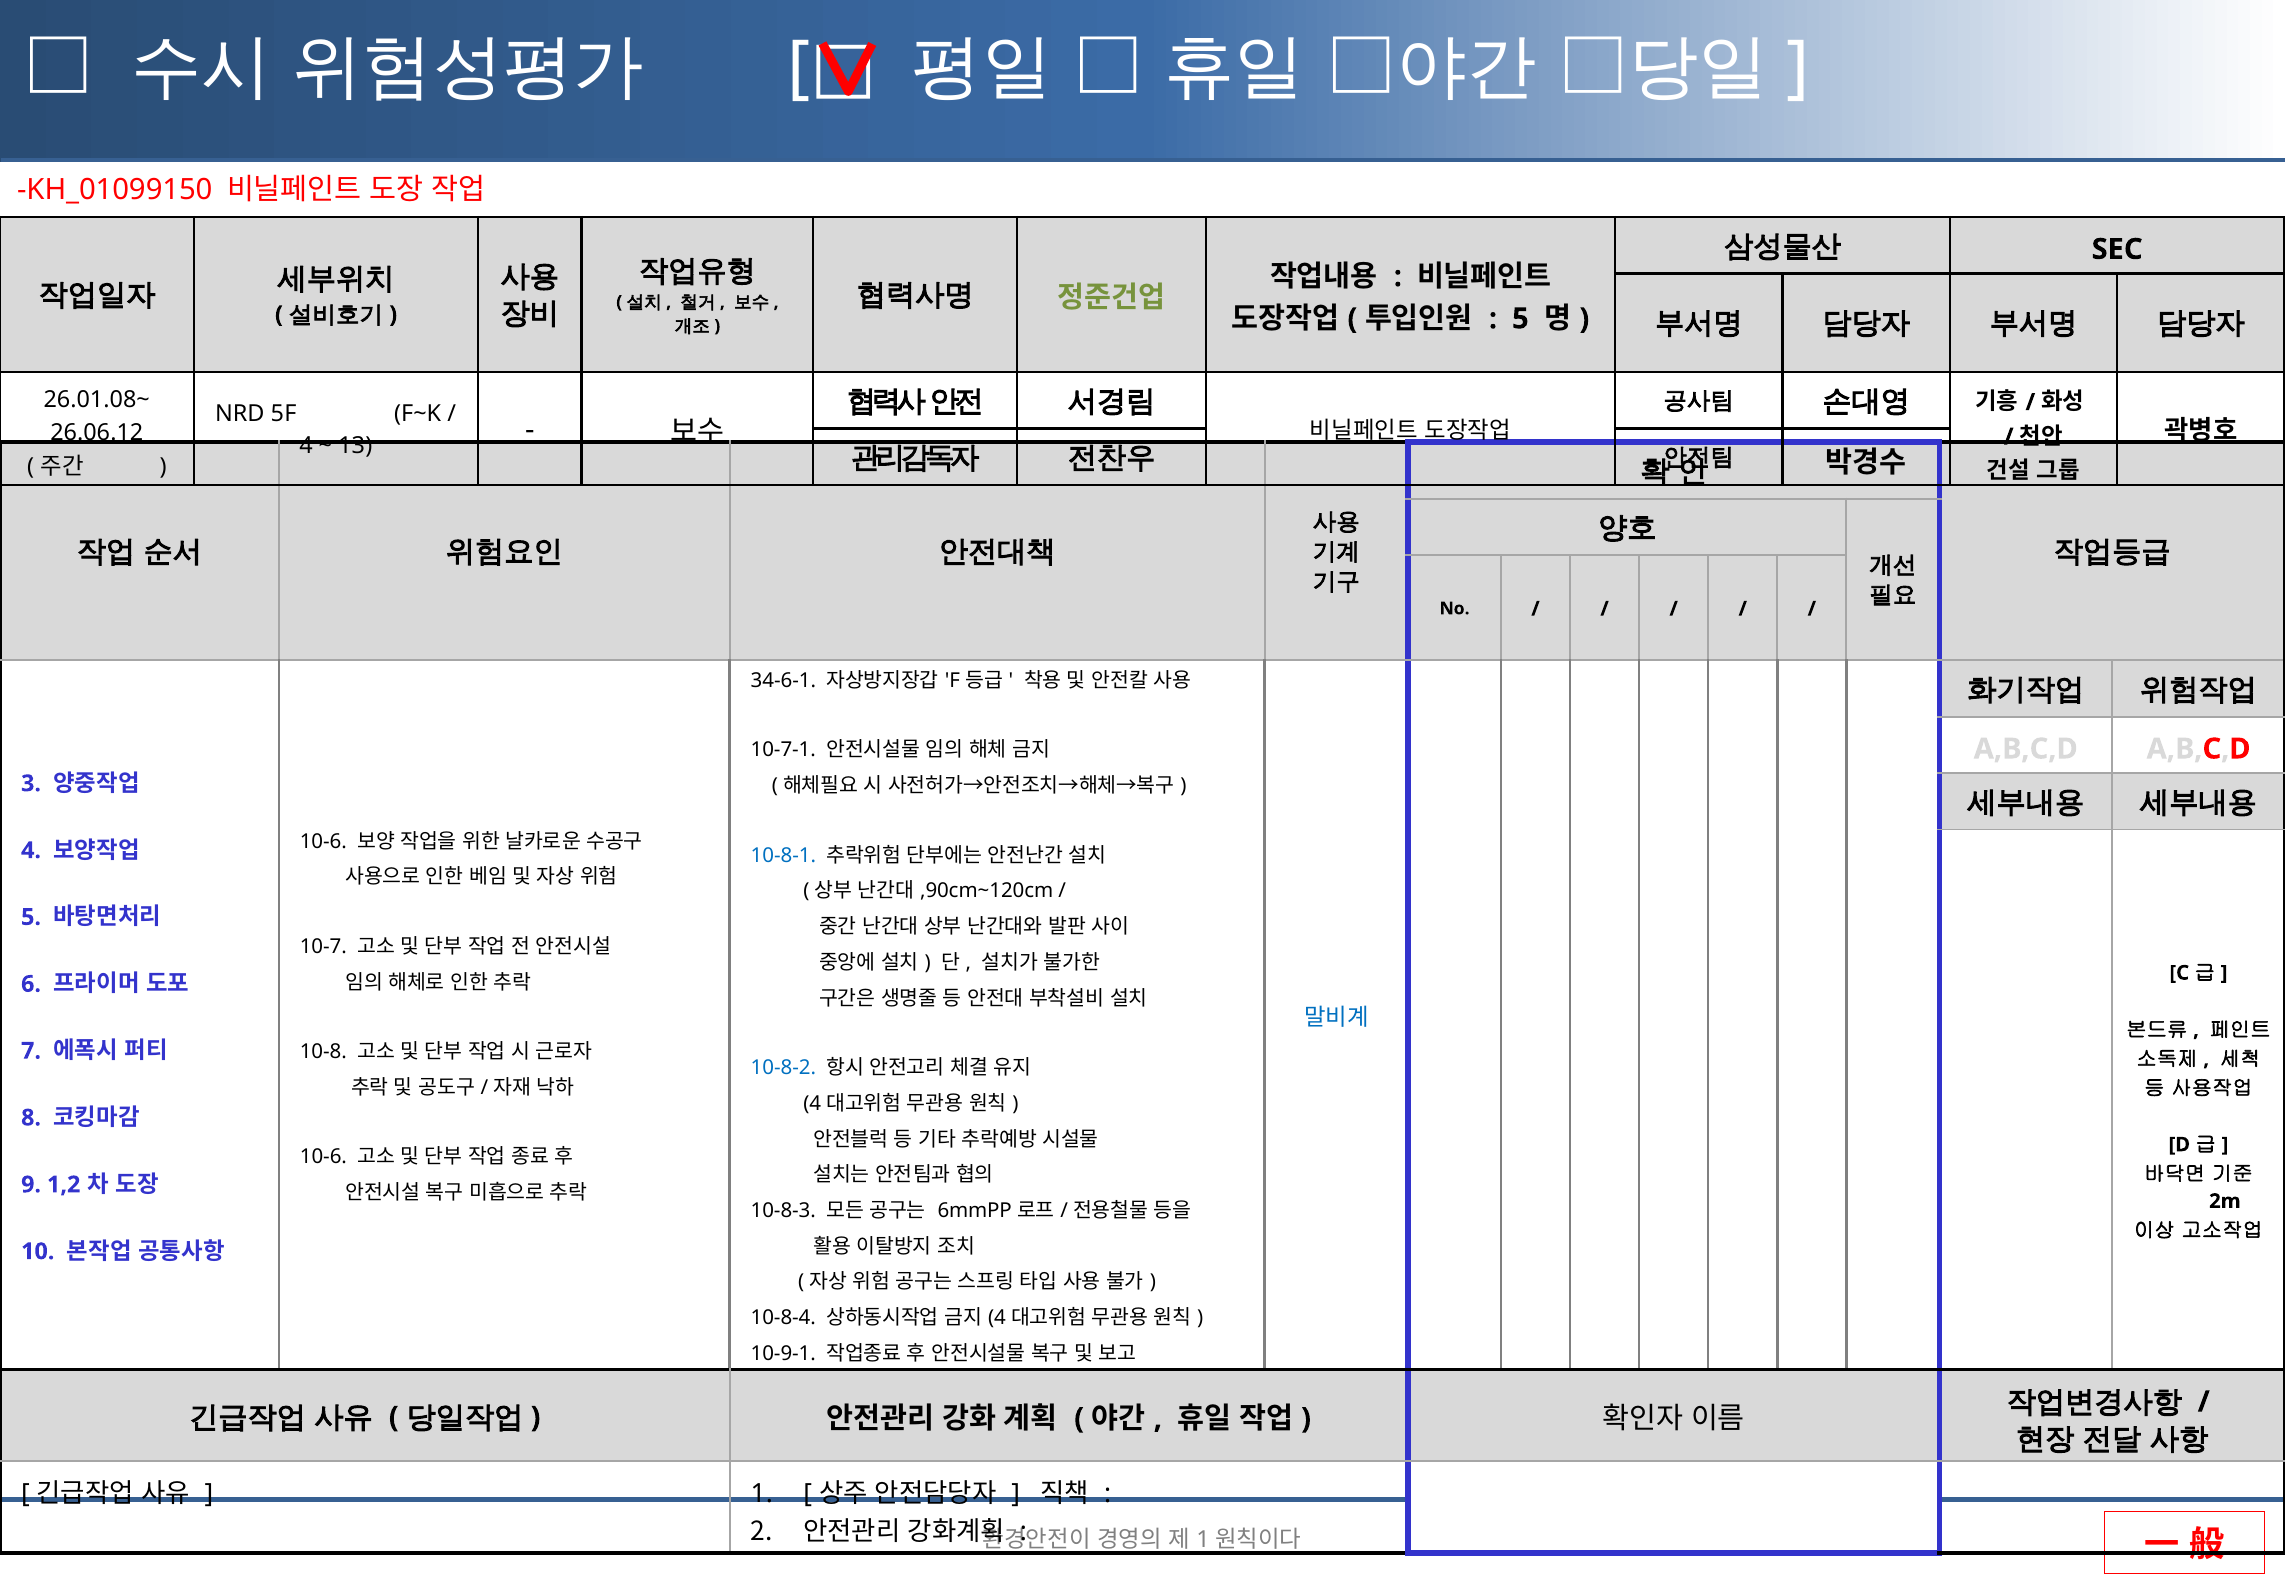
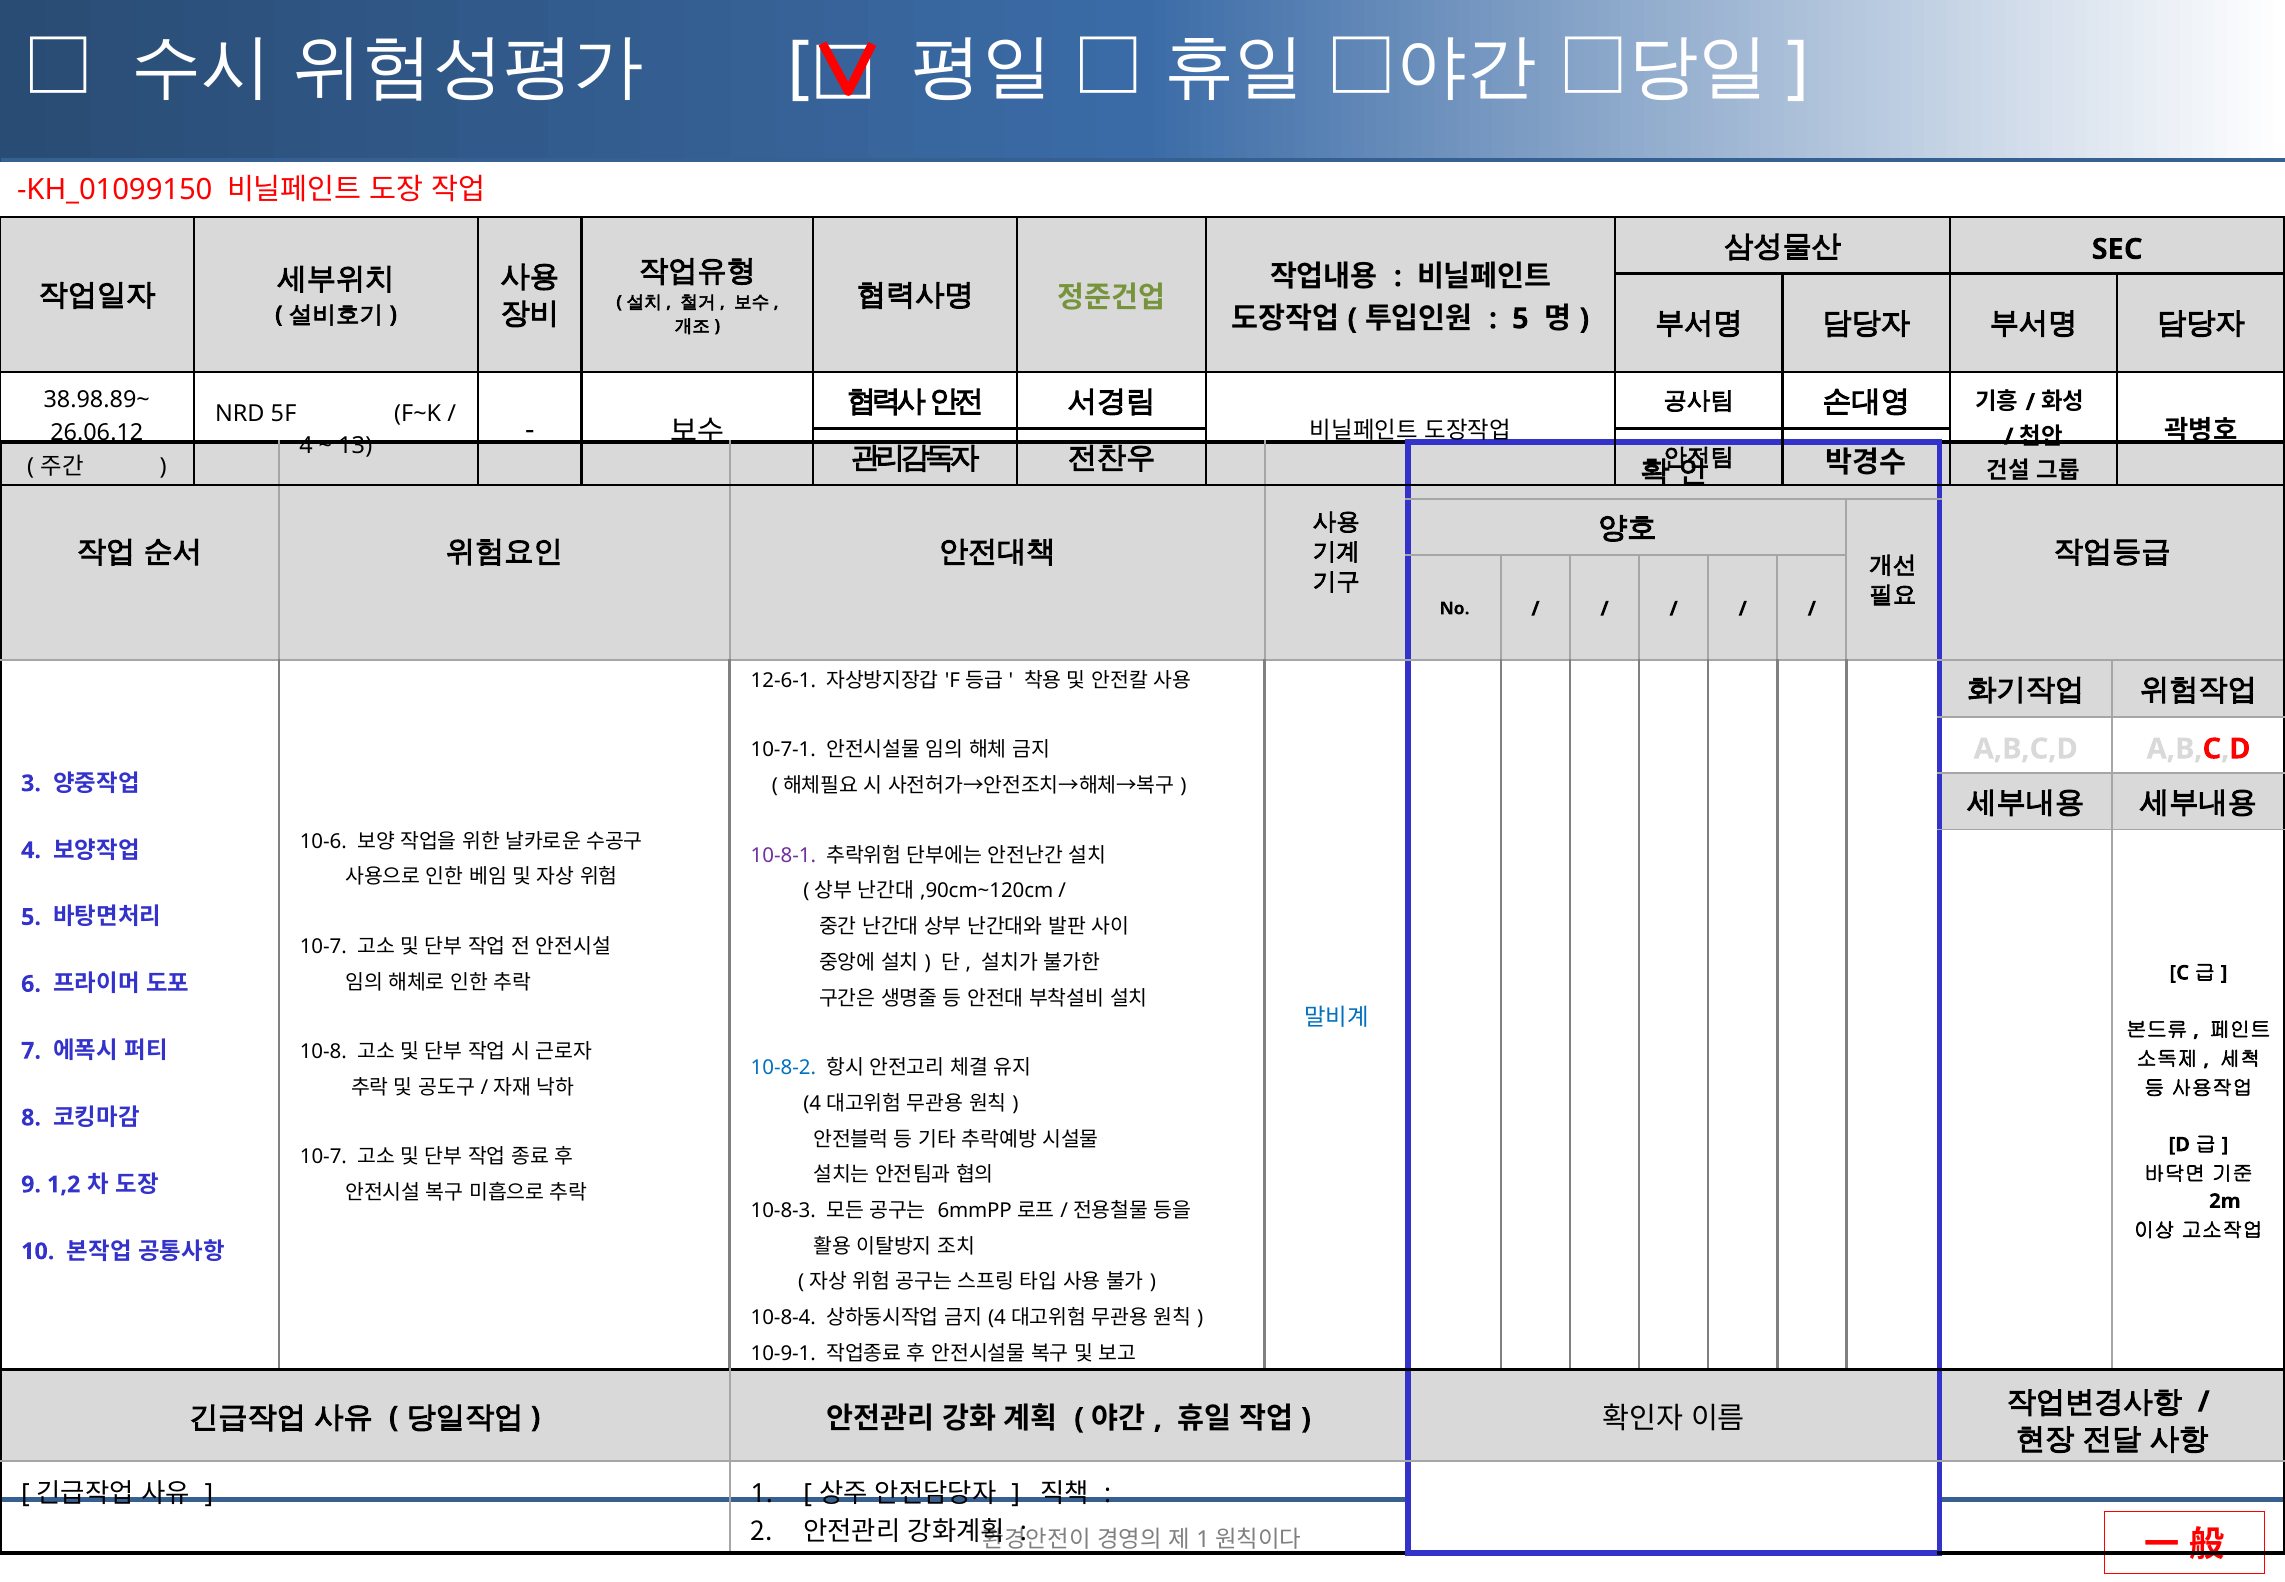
26.01.08~: 26.01.08~ -> 38.98.89~
34-6-1: 34-6-1 -> 12-6-1
10-8-1 colour: blue -> purple
10-6 at (323, 1157): 10-6 -> 10-7
